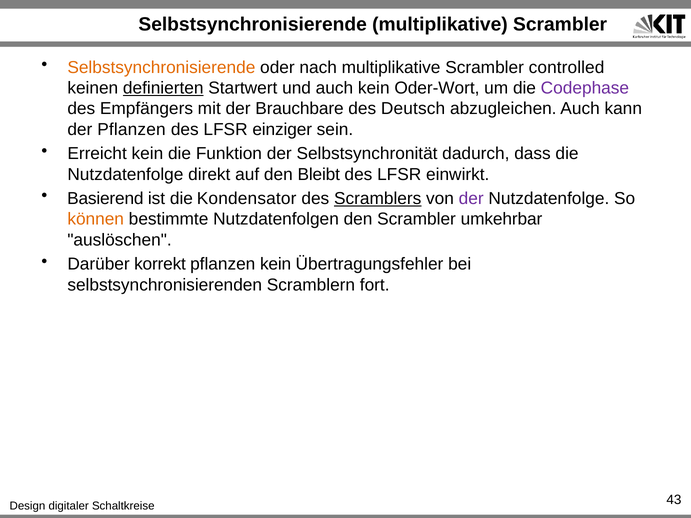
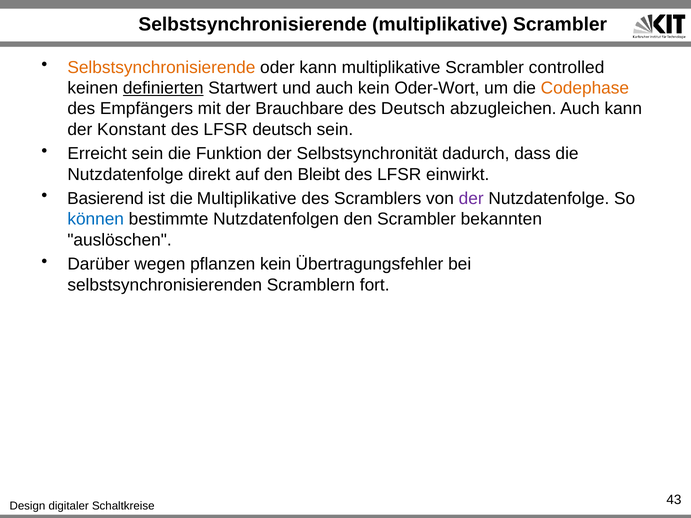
oder nach: nach -> kann
Codephase colour: purple -> orange
der Pflanzen: Pflanzen -> Konstant
LFSR einziger: einziger -> deutsch
Erreicht kein: kein -> sein
die Kondensator: Kondensator -> Multiplikative
Scramblers underline: present -> none
können colour: orange -> blue
umkehrbar: umkehrbar -> bekannten
korrekt: korrekt -> wegen
